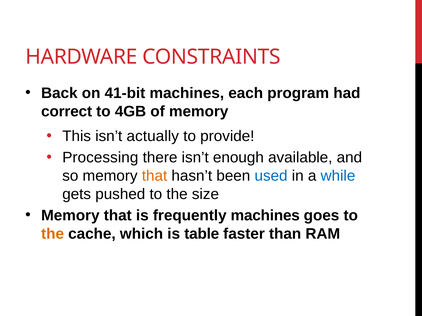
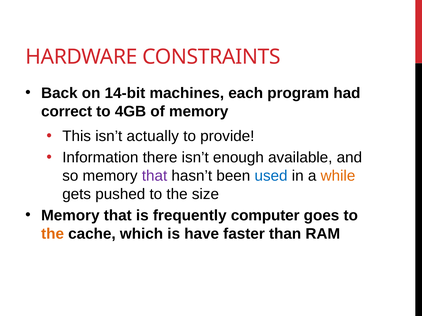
41-bit: 41-bit -> 14-bit
Processing: Processing -> Information
that at (155, 176) colour: orange -> purple
while colour: blue -> orange
frequently machines: machines -> computer
table: table -> have
